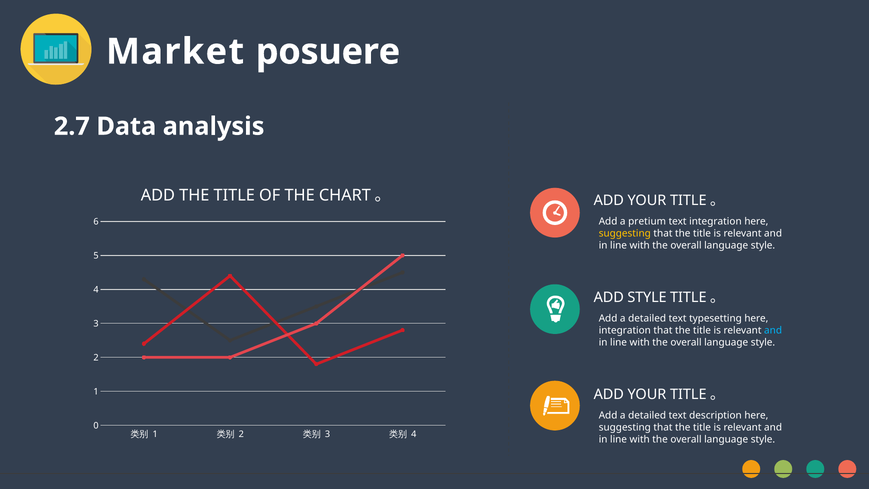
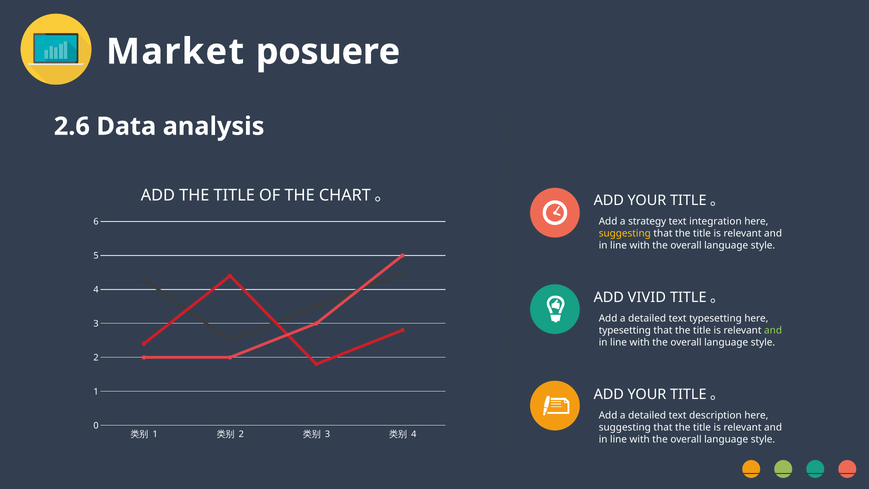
2.7: 2.7 -> 2.6
pretium: pretium -> strategy
ADD STYLE: STYLE -> VIVID
integration at (625, 331): integration -> typesetting
and at (773, 331) colour: light blue -> light green
